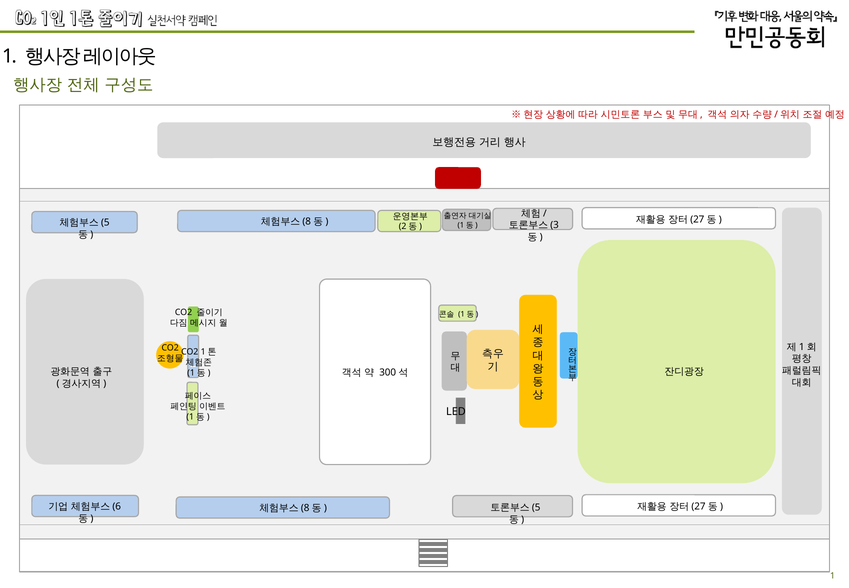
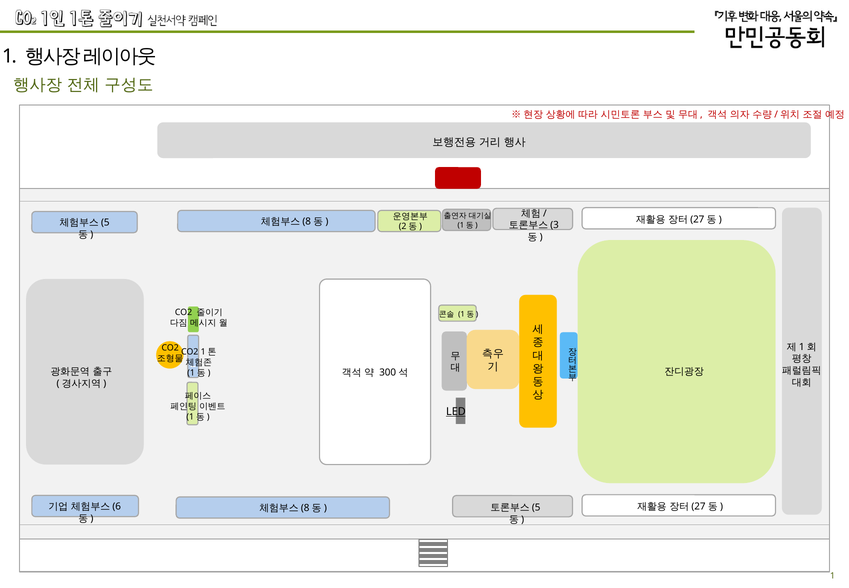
LED underline: none -> present
